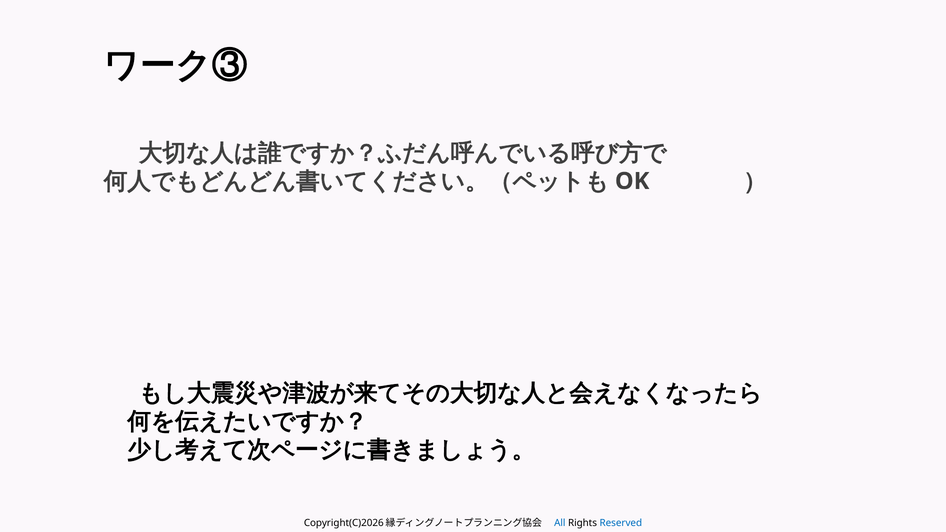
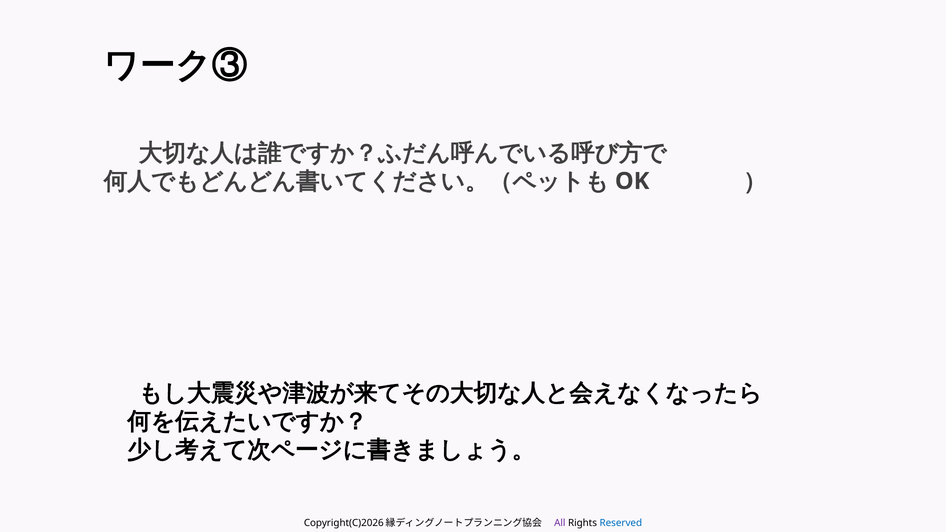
All colour: blue -> purple
